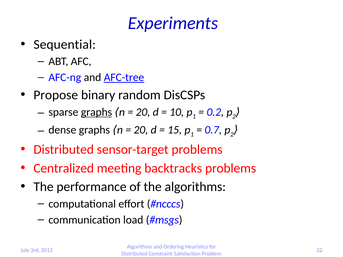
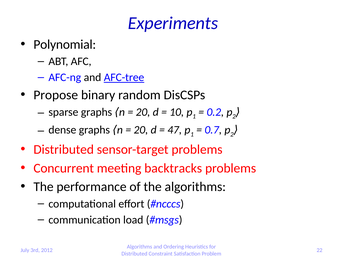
Sequential: Sequential -> Polynomial
graphs at (97, 112) underline: present -> none
15: 15 -> 47
Centralized: Centralized -> Concurrent
